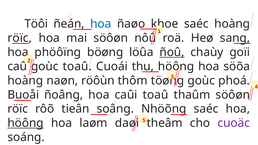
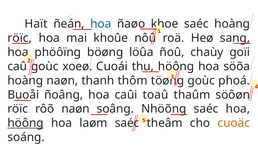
Töôi: Töôi -> Haït
mai söôøn: söôøn -> khoûe
ñoû underline: present -> none
goùc toaû: toaû -> xoeø
röôùn: röôùn -> thanh
rôõ tieân: tieân -> naøn
laøm daøi: daøi -> saéc
cuoäc colour: purple -> orange
